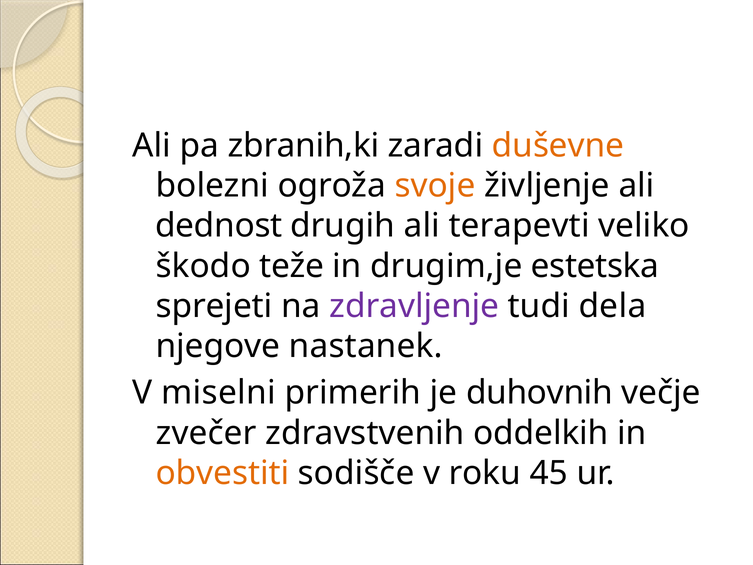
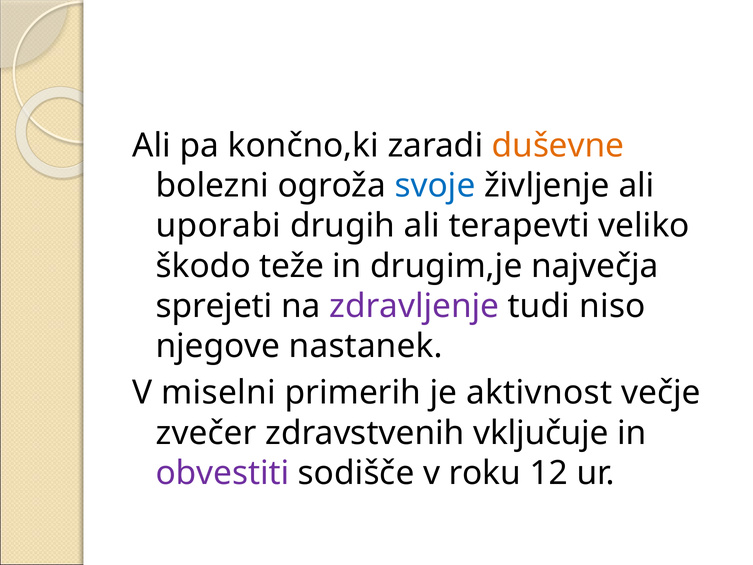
zbranih,ki: zbranih,ki -> končno,ki
svoje colour: orange -> blue
dednost: dednost -> uporabi
estetska: estetska -> največja
dela: dela -> niso
duhovnih: duhovnih -> aktivnost
oddelkih: oddelkih -> vključuje
obvestiti colour: orange -> purple
45: 45 -> 12
